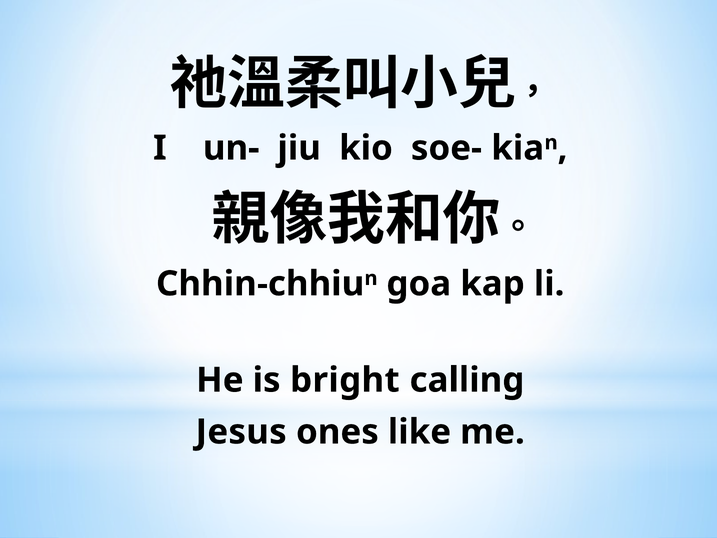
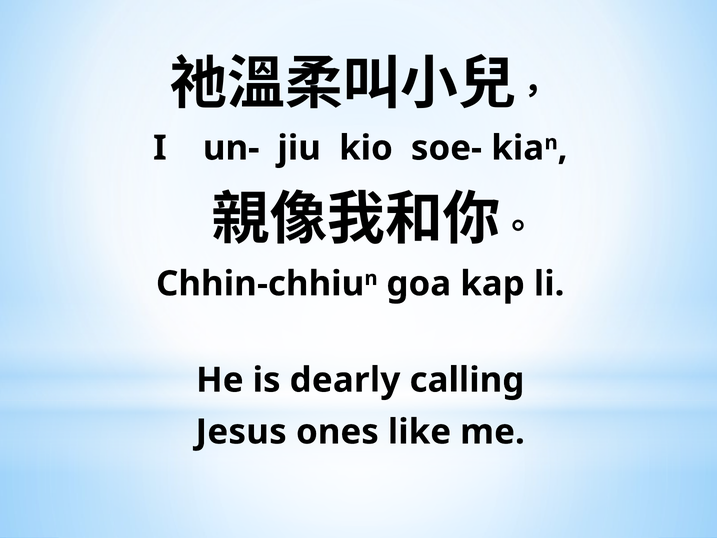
bright: bright -> dearly
